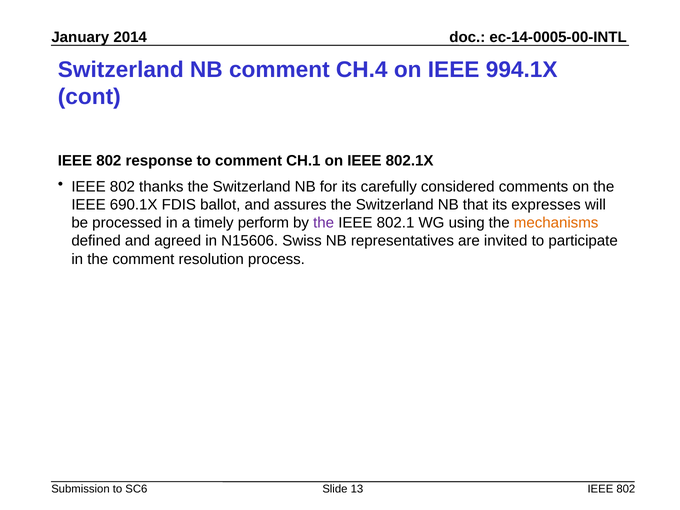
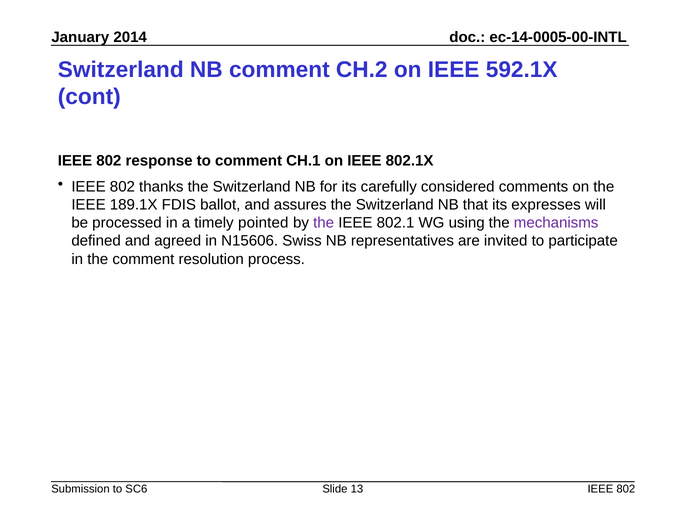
CH.4: CH.4 -> CH.2
994.1X: 994.1X -> 592.1X
690.1X: 690.1X -> 189.1X
perform: perform -> pointed
mechanisms colour: orange -> purple
